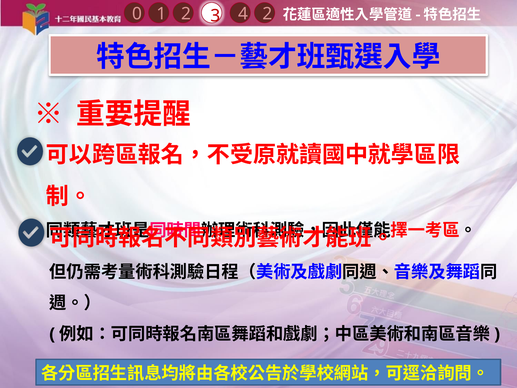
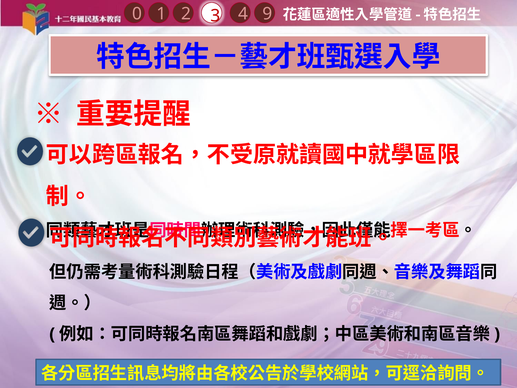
4 2: 2 -> 9
